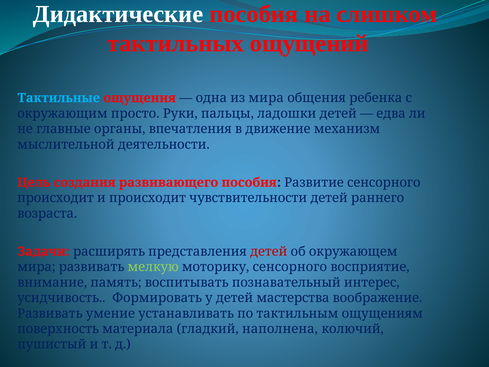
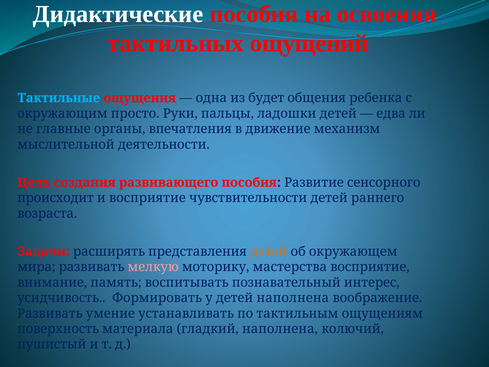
слишком: слишком -> освоения
из мира: мира -> будет
и происходит: происходит -> восприятие
детей at (269, 251) colour: red -> orange
мелкую colour: light green -> pink
моторику сенсорного: сенсорного -> мастерства
детей мастерства: мастерства -> наполнена
